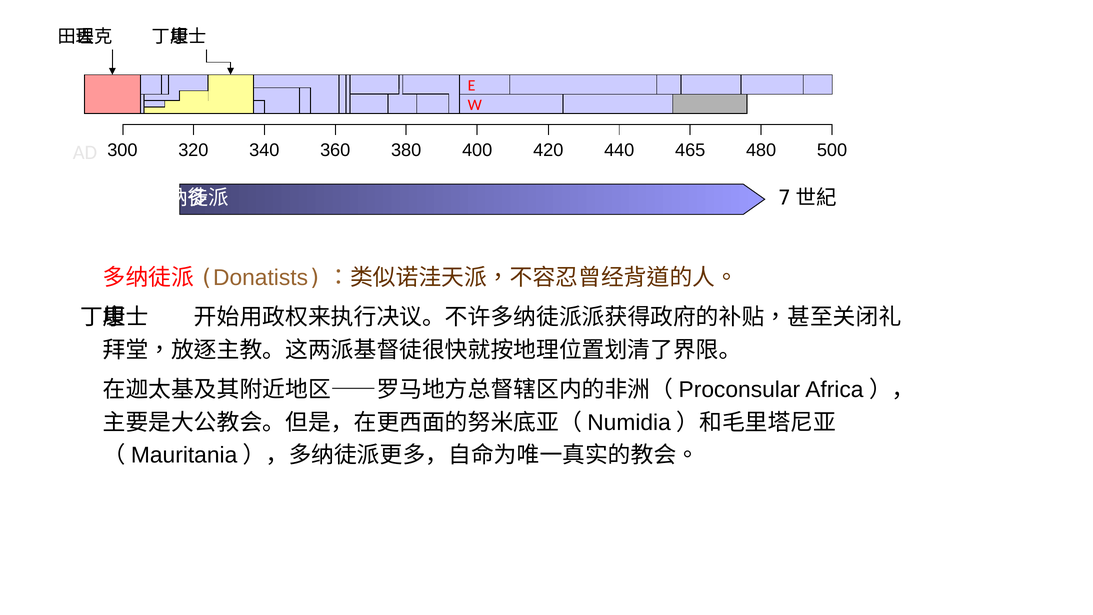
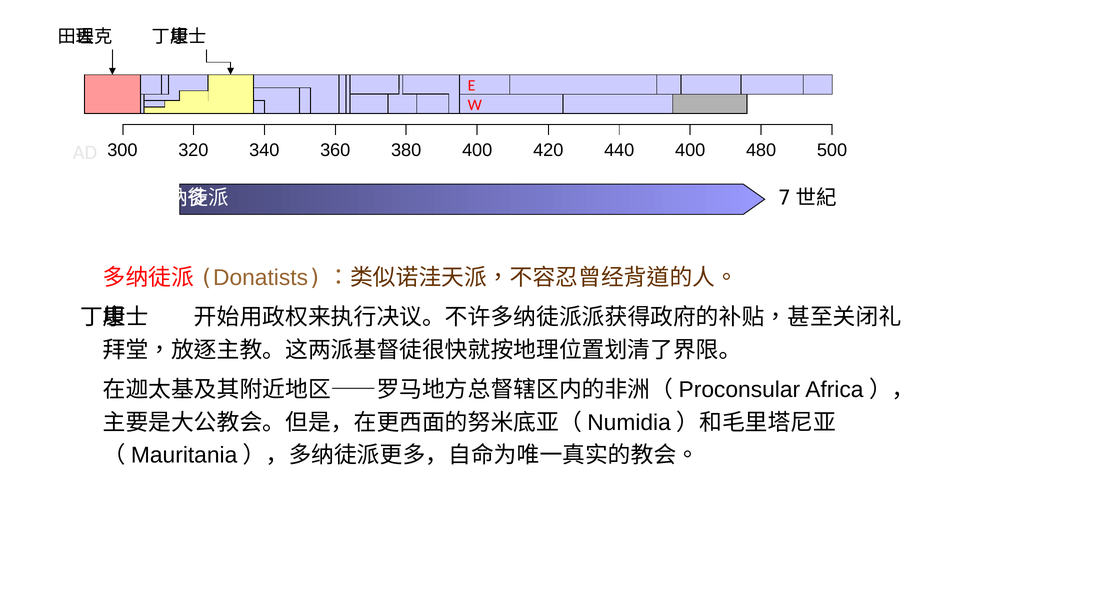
440 465: 465 -> 400
